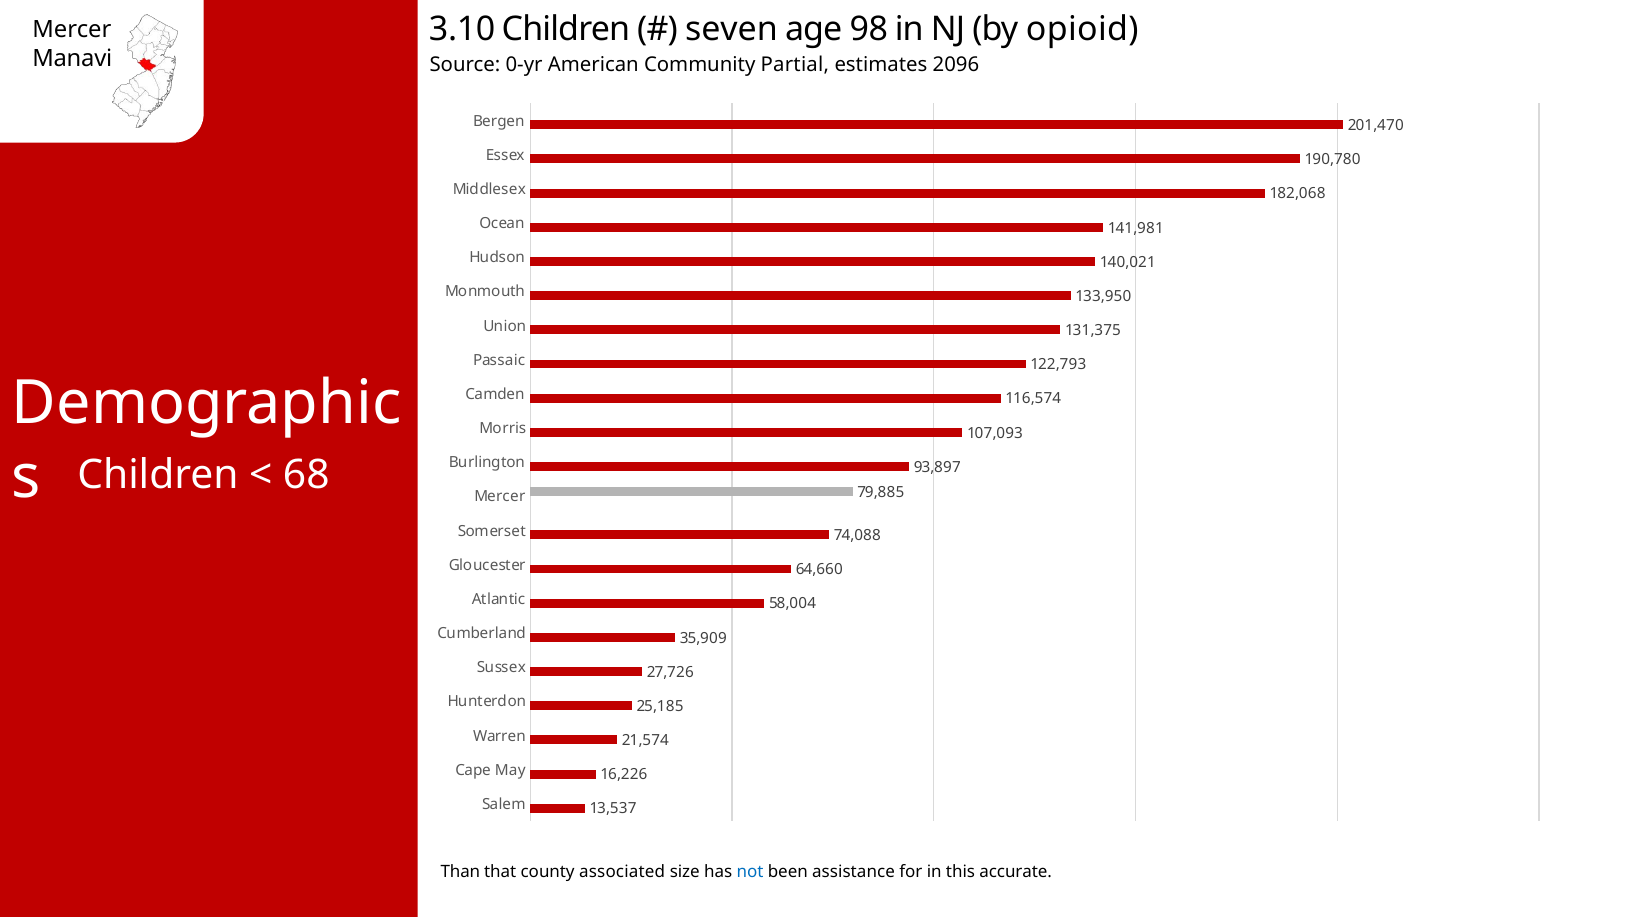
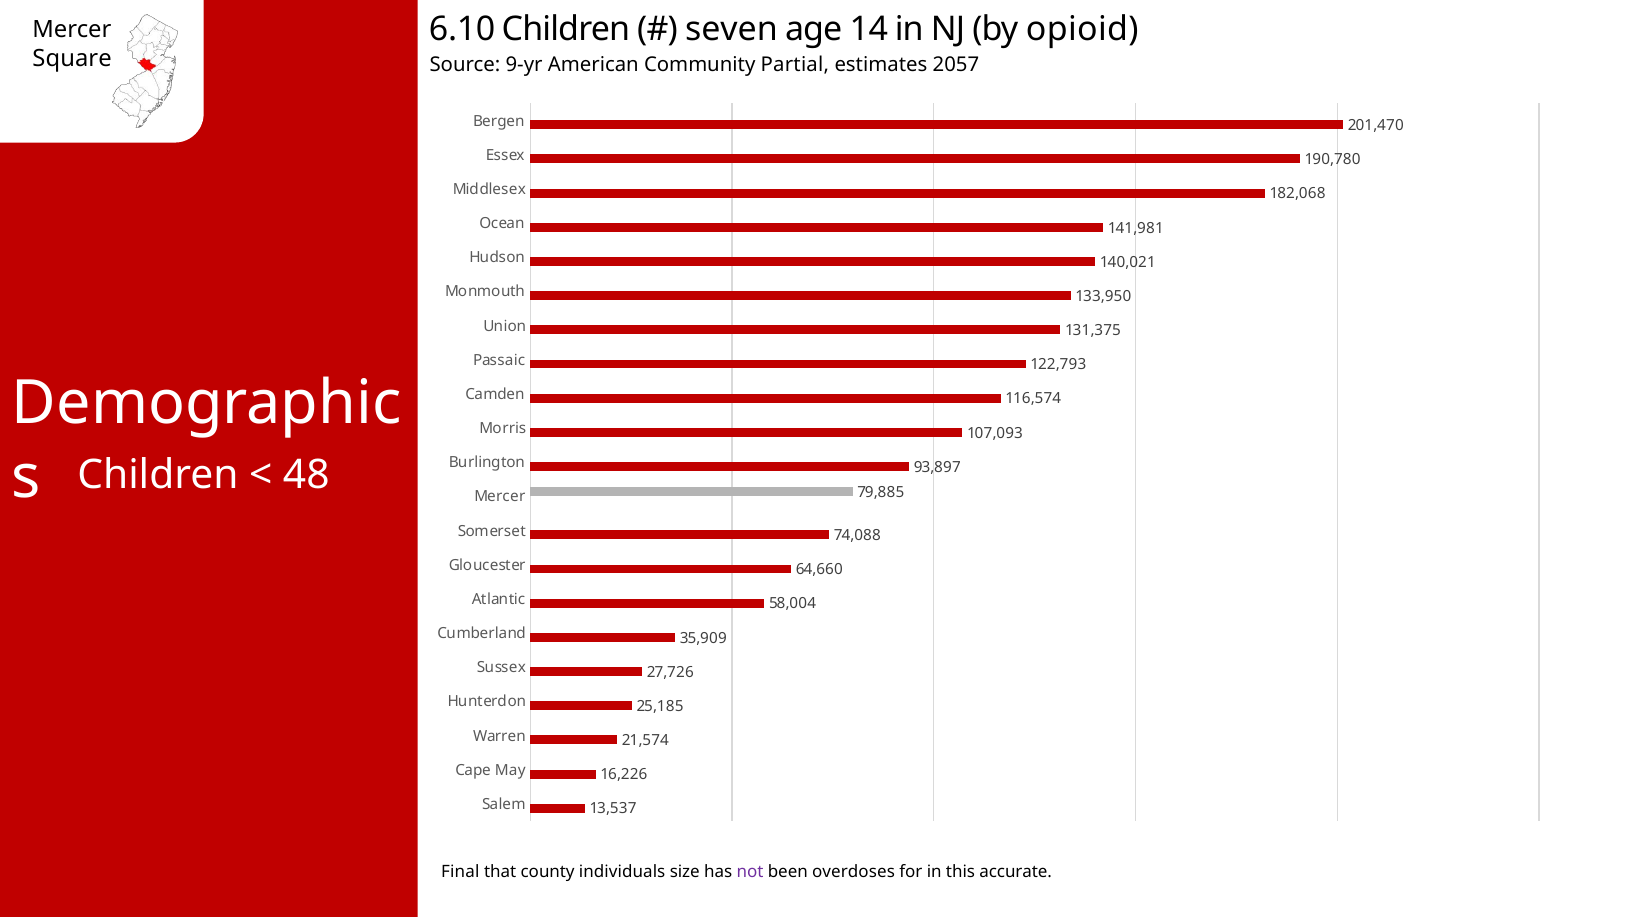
3.10: 3.10 -> 6.10
98: 98 -> 14
Manavi: Manavi -> Square
0-yr: 0-yr -> 9-yr
2096: 2096 -> 2057
68: 68 -> 48
Than: Than -> Final
associated: associated -> individuals
not colour: blue -> purple
assistance: assistance -> overdoses
